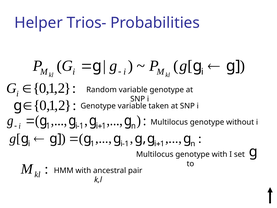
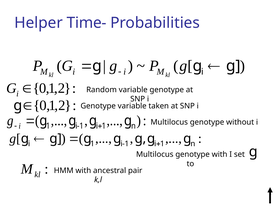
Trios-: Trios- -> Time-
